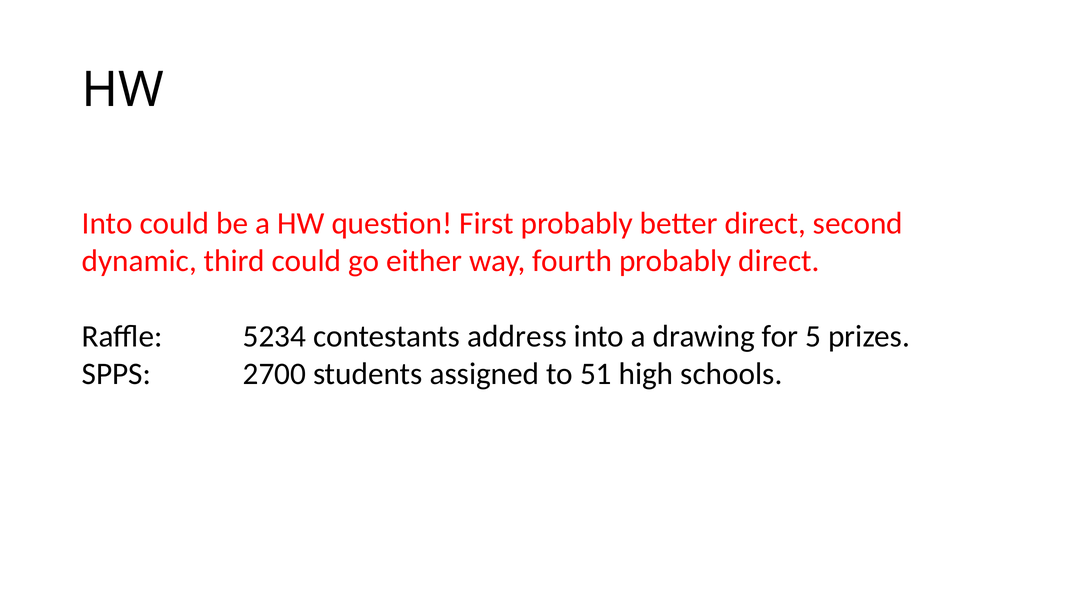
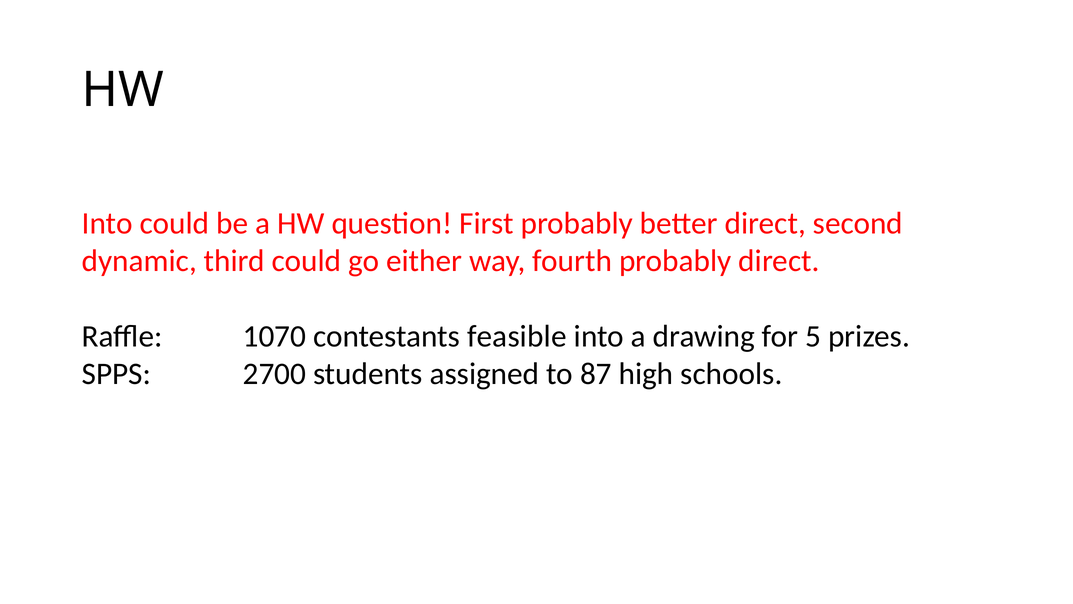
5234: 5234 -> 1070
address: address -> feasible
51: 51 -> 87
